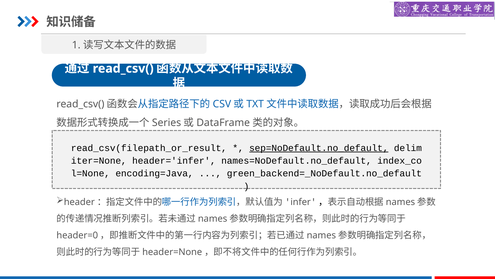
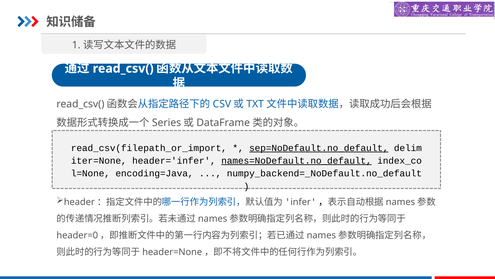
read_csv(filepath_or_result: read_csv(filepath_or_result -> read_csv(filepath_or_import
names=NoDefault.no_default underline: none -> present
green_backend=_NoDefault.no_default: green_backend=_NoDefault.no_default -> numpy_backend=_NoDefault.no_default
